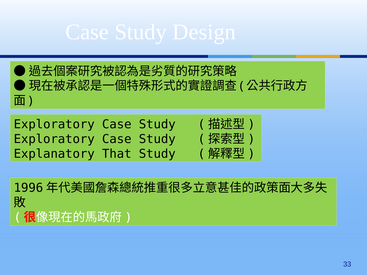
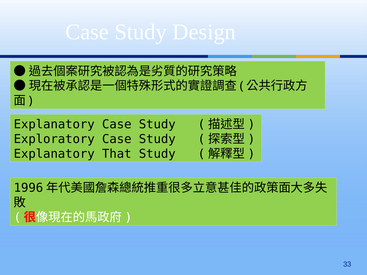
Exploratory at (54, 124): Exploratory -> Explanatory
